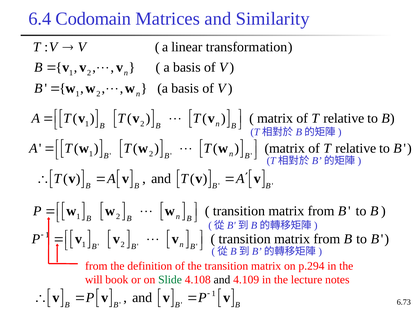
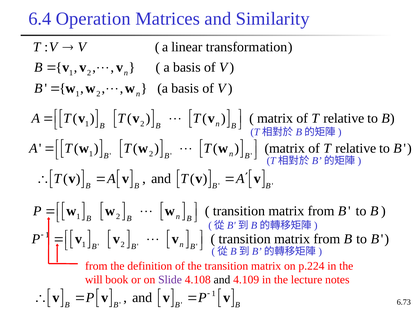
Codomain: Codomain -> Operation
p.294: p.294 -> p.224
Slide colour: green -> purple
